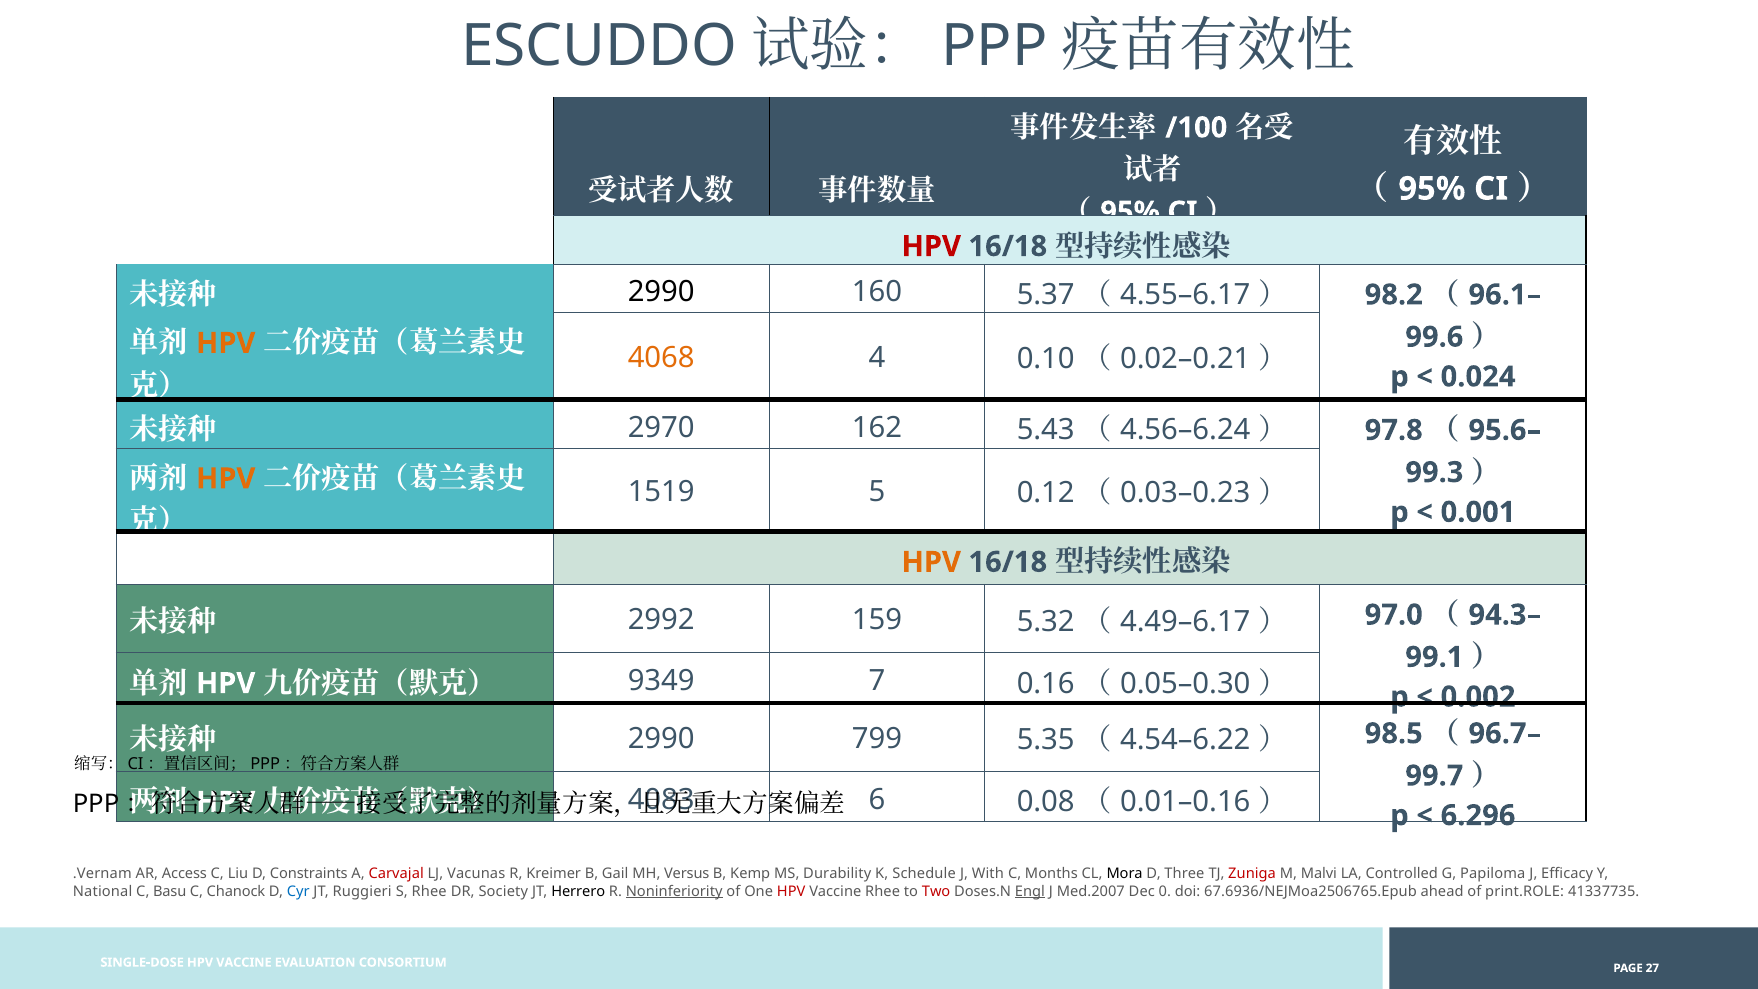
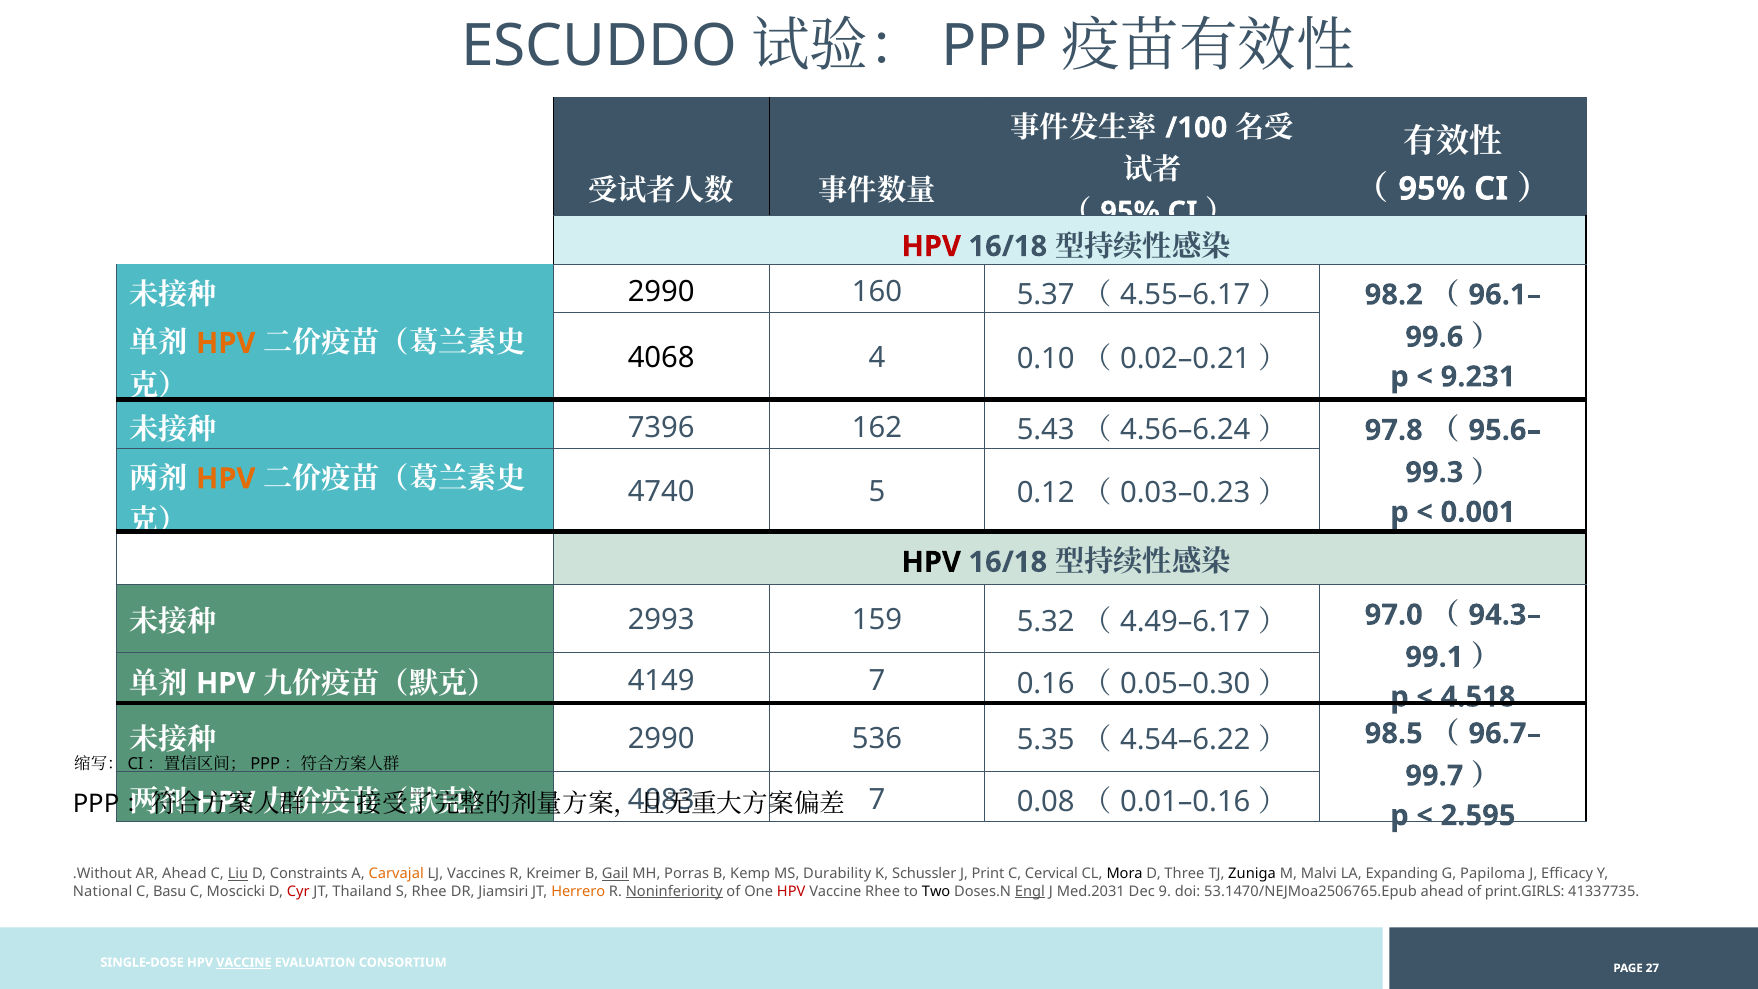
4068 colour: orange -> black
0.024: 0.024 -> 9.231
2970: 2970 -> 7396
1519: 1519 -> 4740
HPV at (931, 562) colour: orange -> black
2992: 2992 -> 2993
9349: 9349 -> 4149
0.002: 0.002 -> 4.518
799: 799 -> 536
6 at (877, 800): 6 -> 7
6.296: 6.296 -> 2.595
.Vernam: .Vernam -> .Without
AR Access: Access -> Ahead
Liu underline: none -> present
Carvajal colour: red -> orange
Vacunas: Vacunas -> Vaccines
Gail underline: none -> present
Versus: Versus -> Porras
Schedule: Schedule -> Schussler
With: With -> Print
Months: Months -> Cervical
Zuniga colour: red -> black
Controlled: Controlled -> Expanding
Chanock: Chanock -> Moscicki
Cyr colour: blue -> red
Ruggieri: Ruggieri -> Thailand
Society: Society -> Jiamsiri
Herrero colour: black -> orange
Two colour: red -> black
Med.2007: Med.2007 -> Med.2031
0: 0 -> 9
67.6936/NEJMoa2506765.Epub: 67.6936/NEJMoa2506765.Epub -> 53.1470/NEJMoa2506765.Epub
print.ROLE: print.ROLE -> print.GIRLS
VACCINE at (244, 962) underline: none -> present
